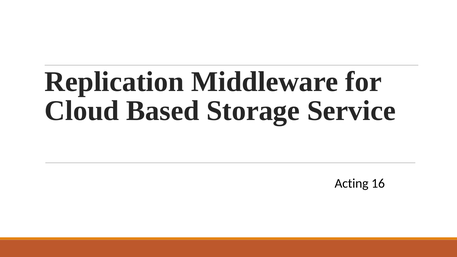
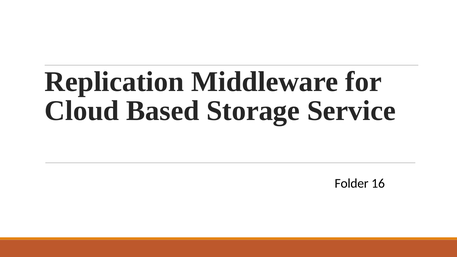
Acting: Acting -> Folder
